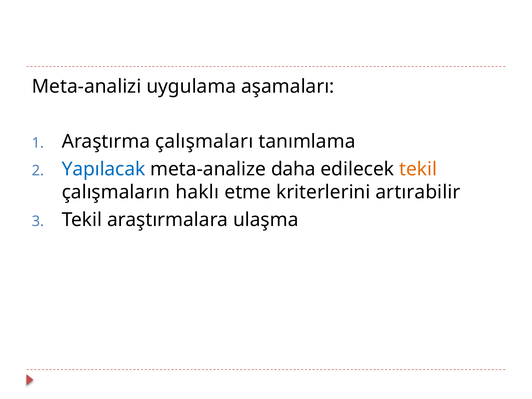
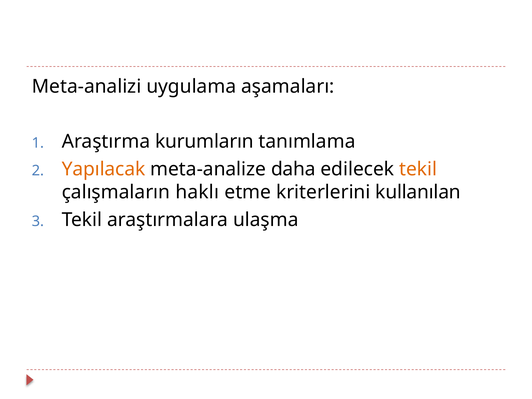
çalışmaları: çalışmaları -> kurumların
Yapılacak colour: blue -> orange
artırabilir: artırabilir -> kullanılan
